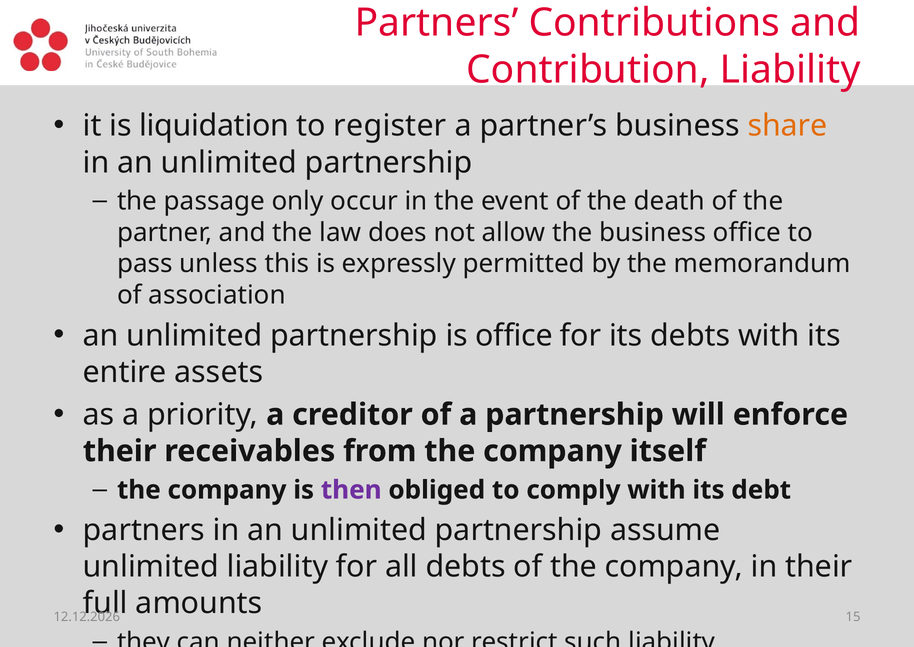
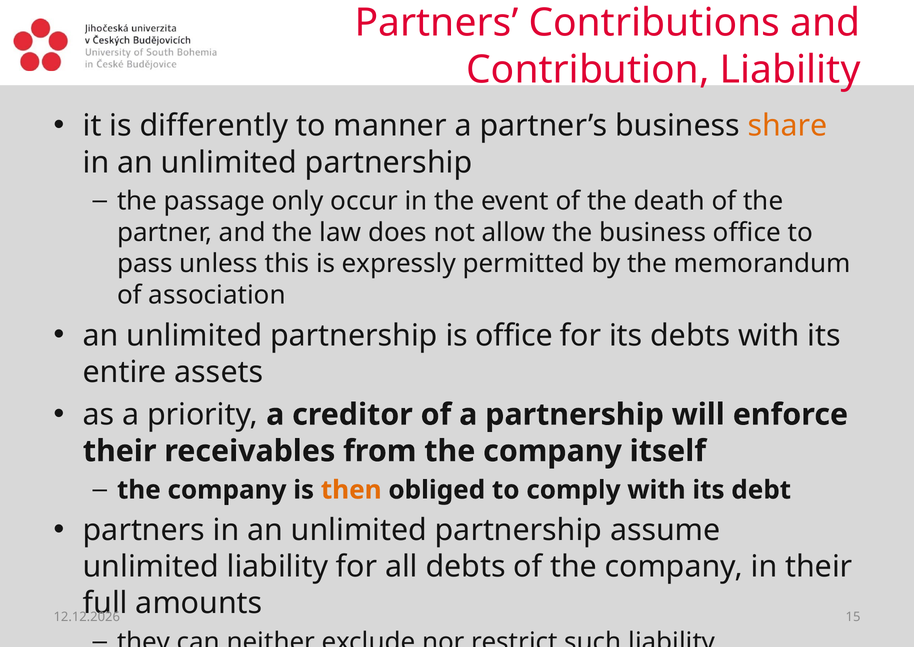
liquidation: liquidation -> differently
register: register -> manner
then colour: purple -> orange
